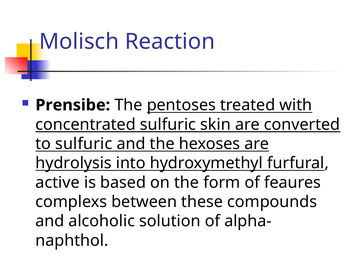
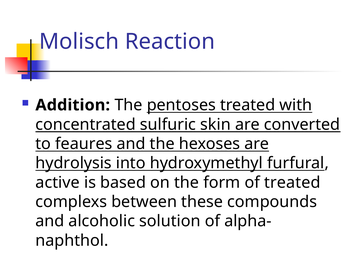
Prensibe: Prensibe -> Addition
to sulfuric: sulfuric -> feaures
of feaures: feaures -> treated
